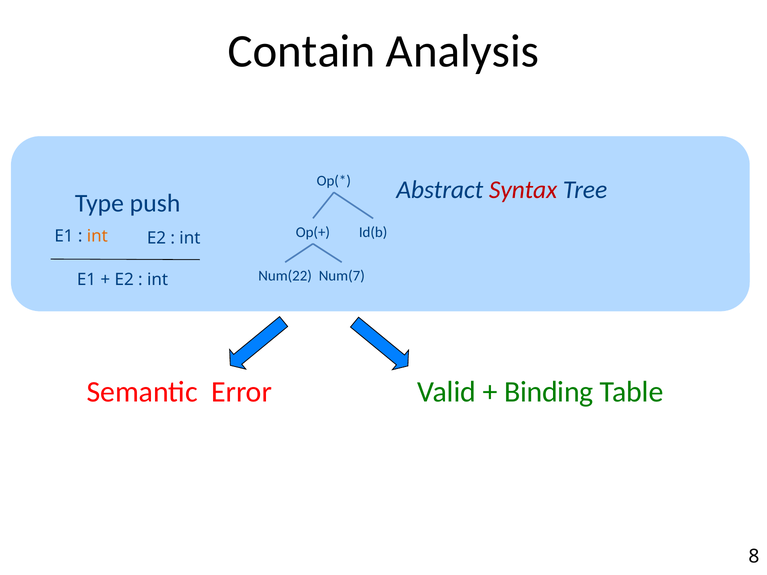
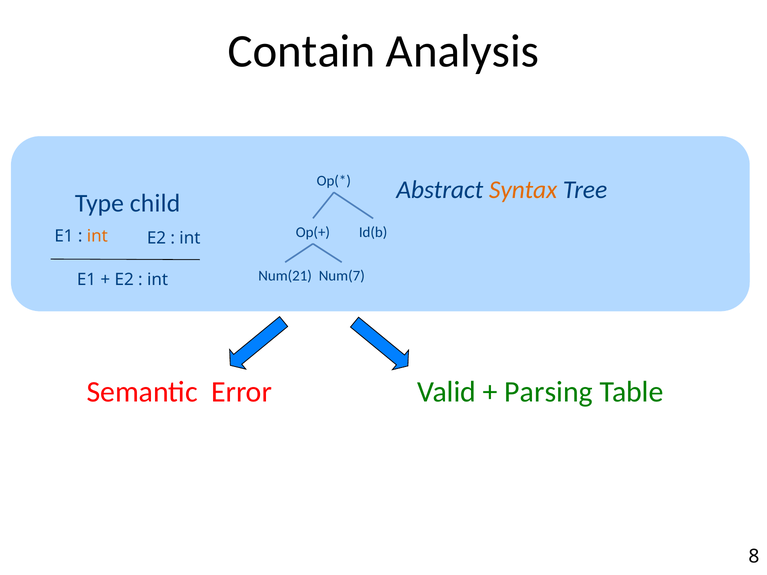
Syntax colour: red -> orange
push: push -> child
Num(22: Num(22 -> Num(21
Binding: Binding -> Parsing
